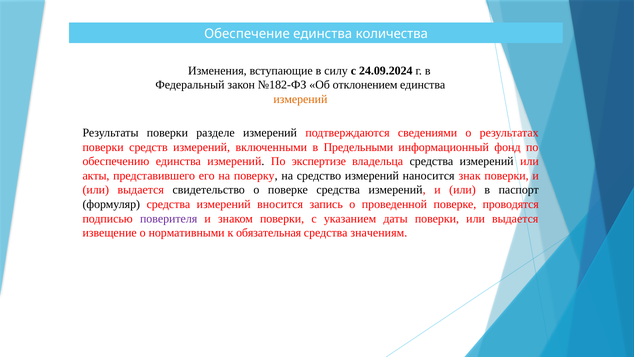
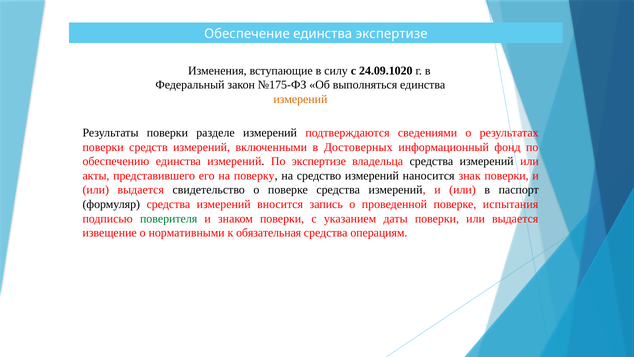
единства количества: количества -> экспертизе
24.09.2024: 24.09.2024 -> 24.09.1020
№182-ФЗ: №182-ФЗ -> №175-ФЗ
отклонением: отклонением -> выполняться
Предельными: Предельными -> Достоверных
проводятся: проводятся -> испытания
поверителя colour: purple -> green
значениям: значениям -> операциям
